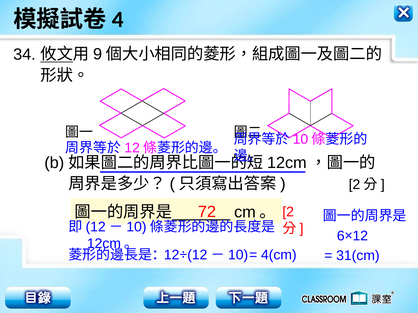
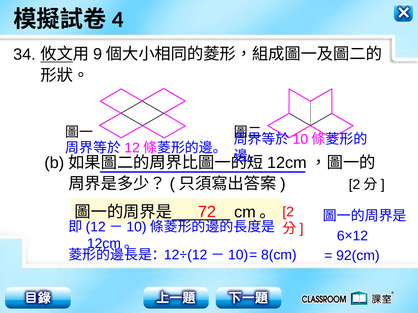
4(cm: 4(cm -> 8(cm
31(cm: 31(cm -> 92(cm
